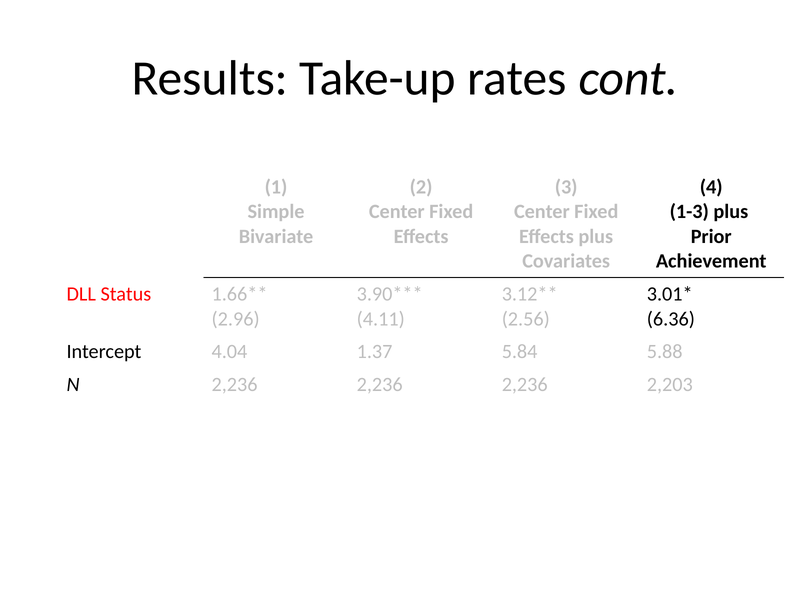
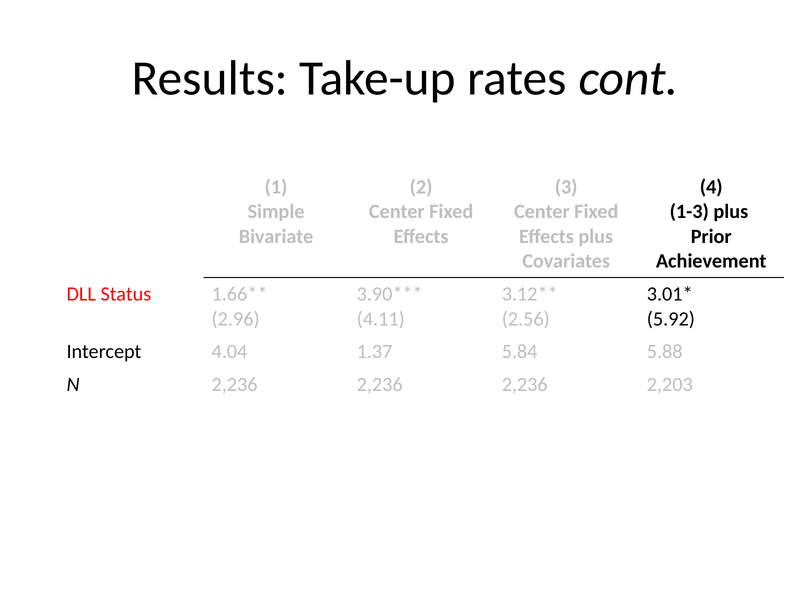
6.36: 6.36 -> 5.92
